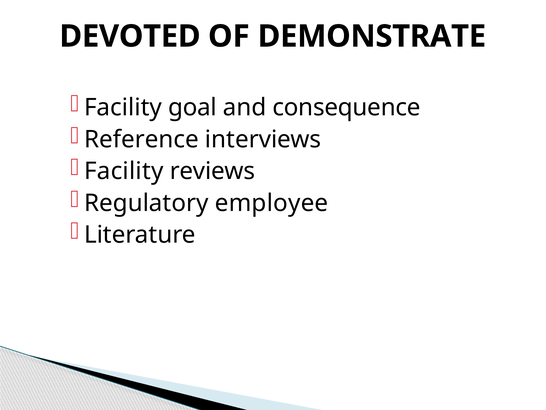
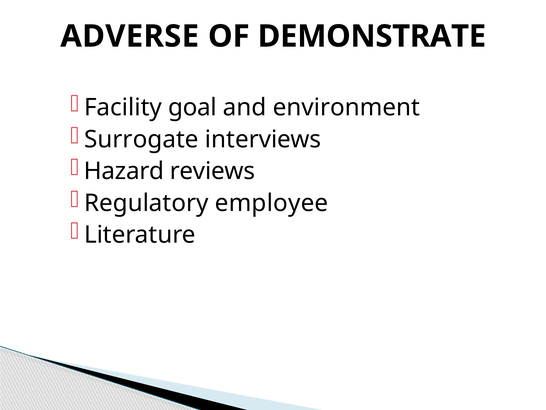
DEVOTED: DEVOTED -> ADVERSE
consequence: consequence -> environment
Reference: Reference -> Surrogate
Facility at (124, 171): Facility -> Hazard
